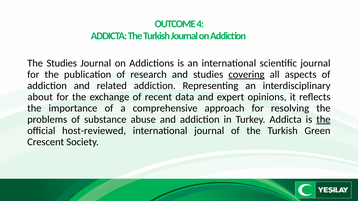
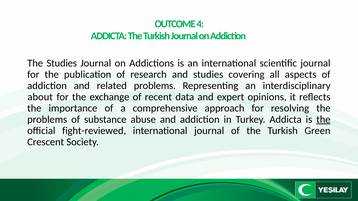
covering underline: present -> none
related addiction: addiction -> problems
host-reviewed: host-reviewed -> fight-reviewed
